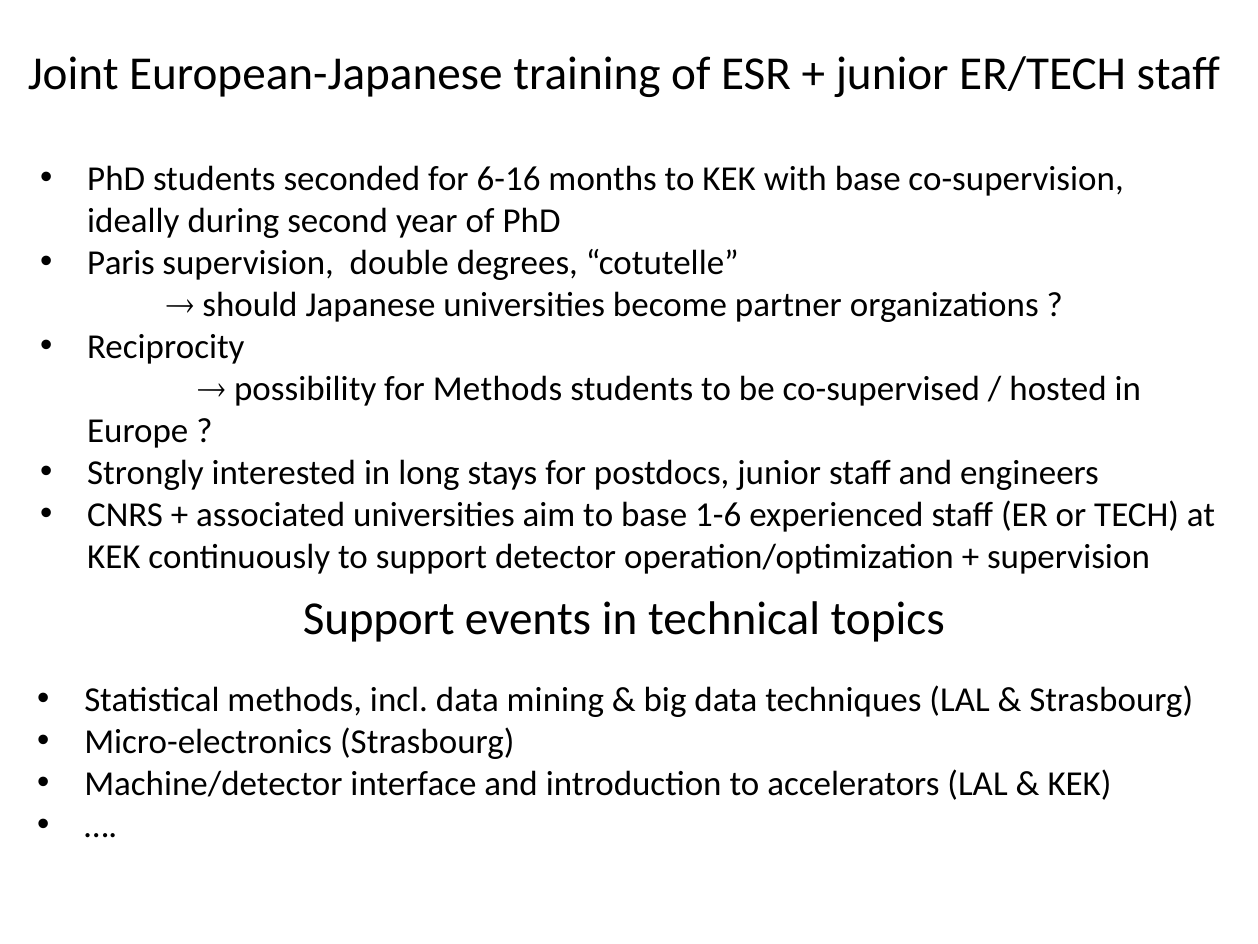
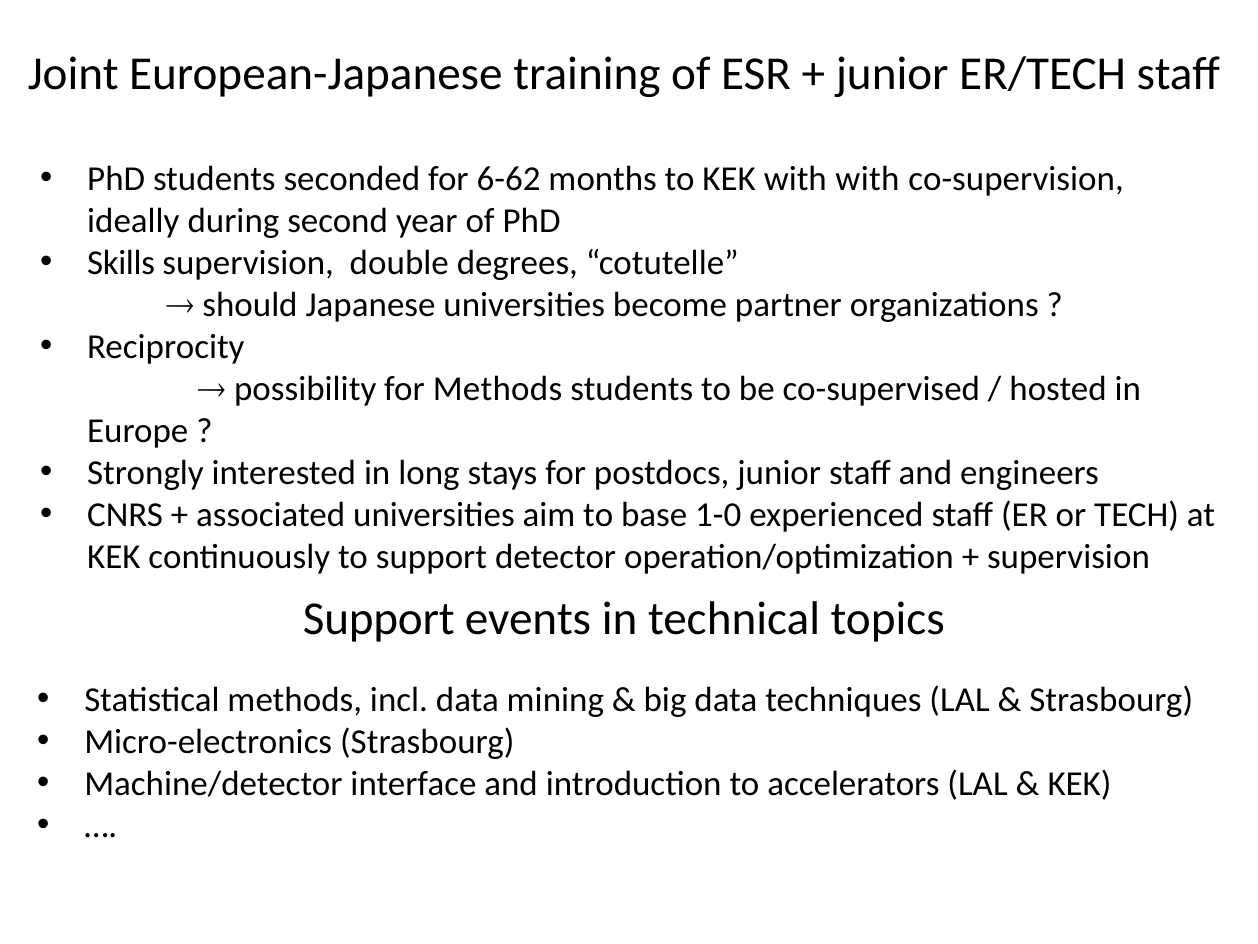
6-16: 6-16 -> 6-62
with base: base -> with
Paris: Paris -> Skills
1-6: 1-6 -> 1-0
